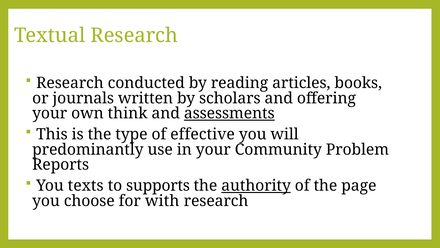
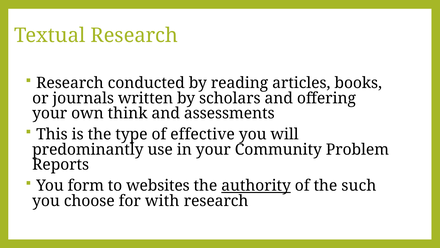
assessments underline: present -> none
texts: texts -> form
supports: supports -> websites
page: page -> such
